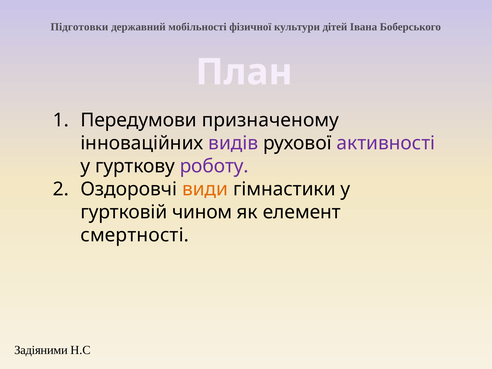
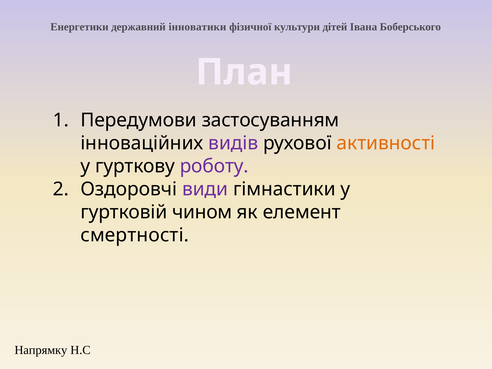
Підготовки: Підготовки -> Енергетики
мобільності: мобільності -> інноватики
призначеному: призначеному -> застосуванням
активності colour: purple -> orange
види colour: orange -> purple
Задіяними: Задіяними -> Напрямку
